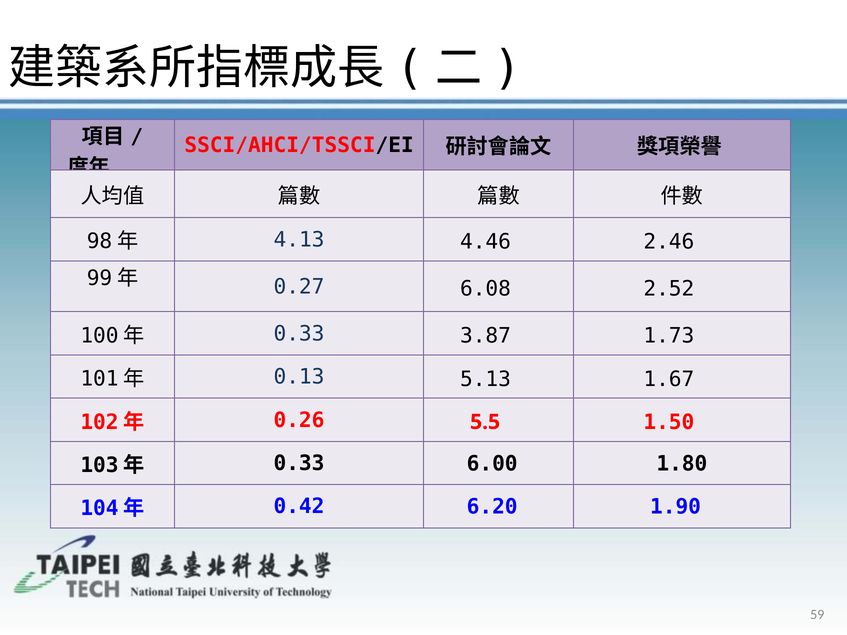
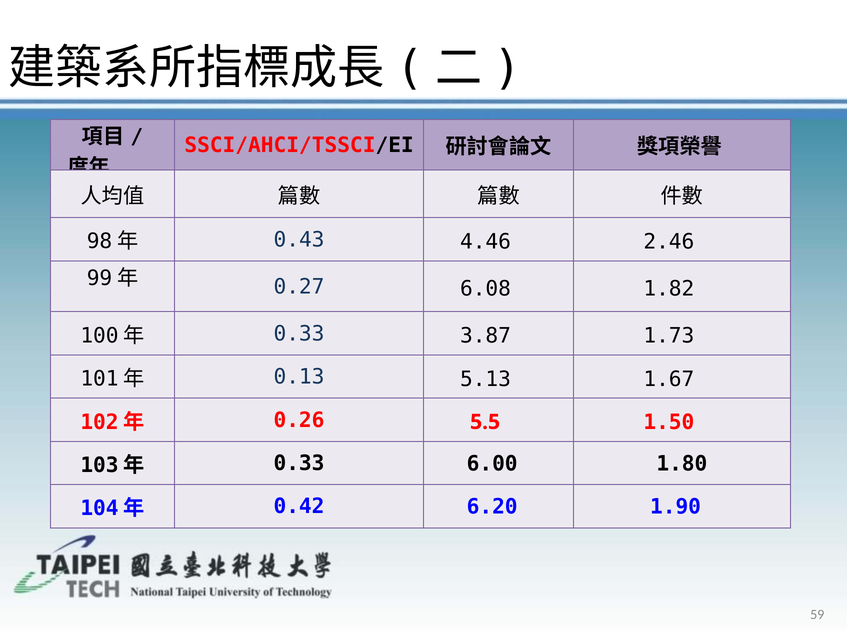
4.13: 4.13 -> 0.43
2.52: 2.52 -> 1.82
